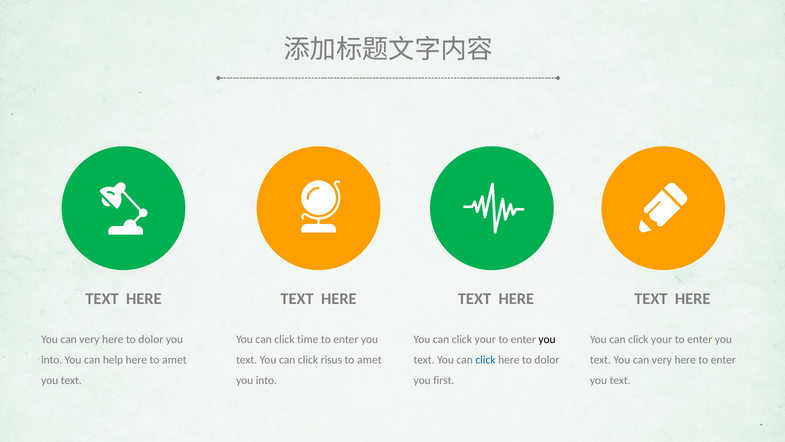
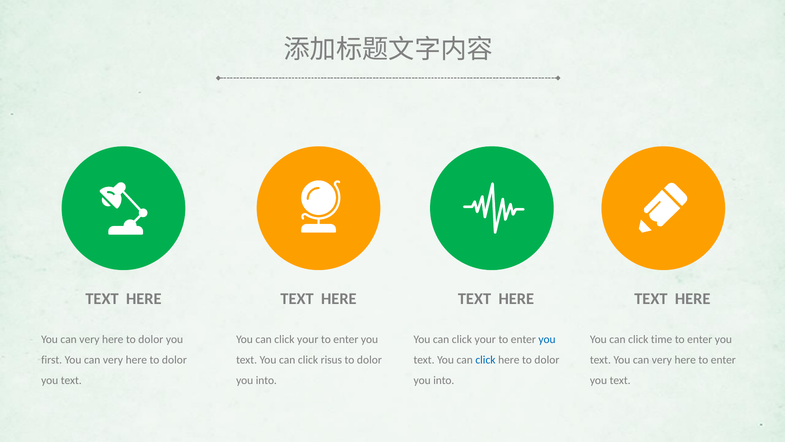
time at (308, 339): time -> your
you at (547, 339) colour: black -> blue
your at (662, 339): your -> time
into at (52, 360): into -> first
help at (113, 360): help -> very
amet at (174, 360): amet -> dolor
amet at (369, 360): amet -> dolor
first at (444, 380): first -> into
